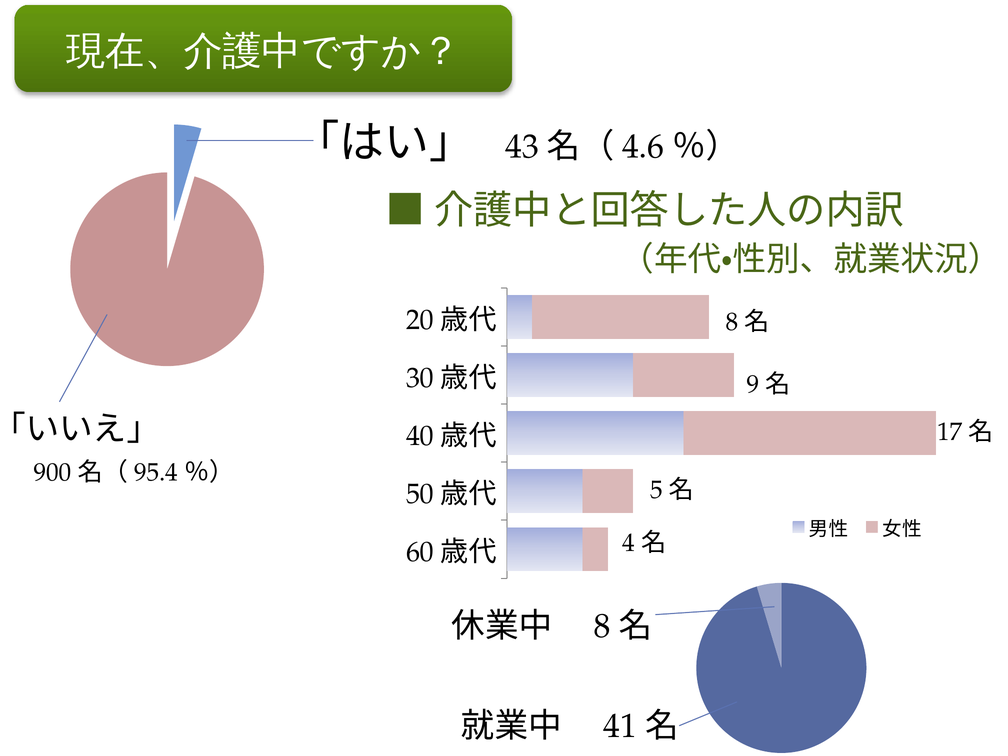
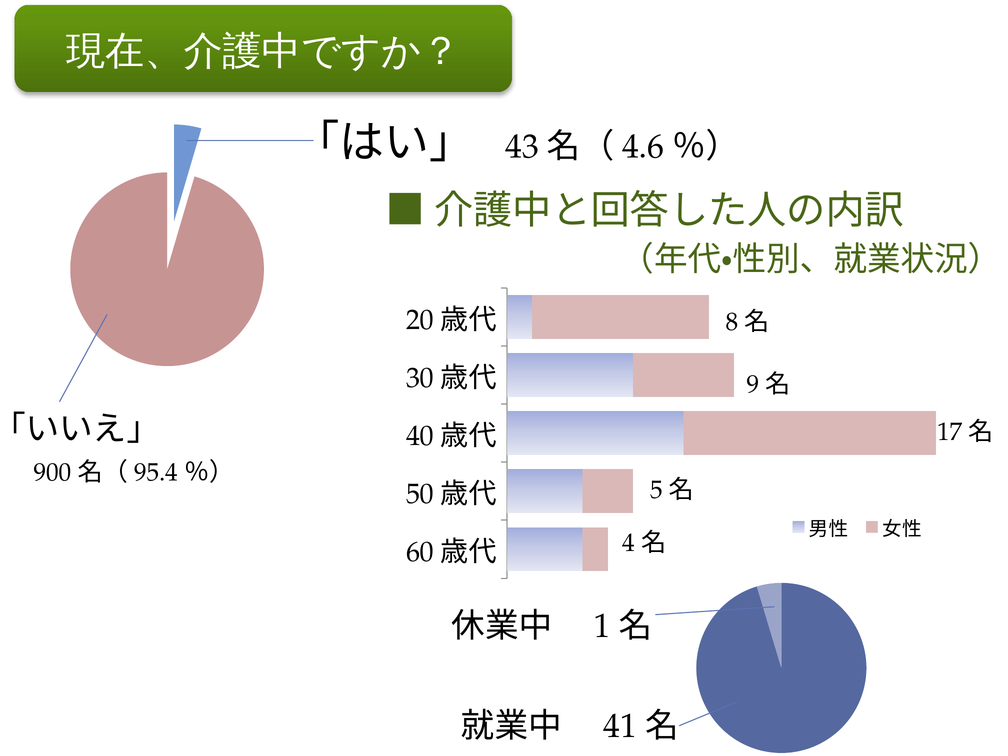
8 at (602, 626): 8 -> 1
